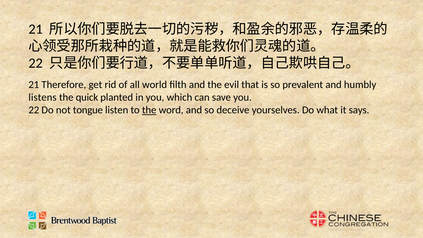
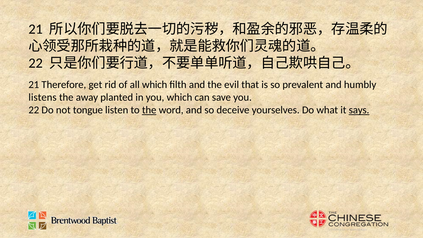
all world: world -> which
quick: quick -> away
says underline: none -> present
